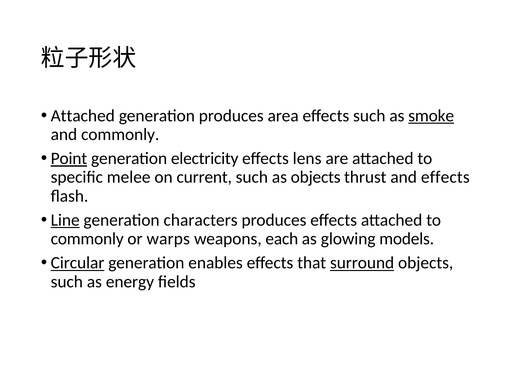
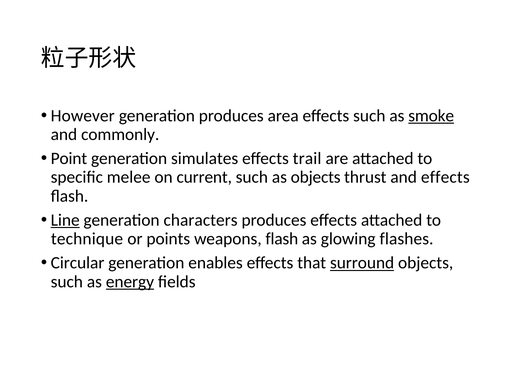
Attached at (83, 116): Attached -> However
Point underline: present -> none
electricity: electricity -> simulates
lens: lens -> trail
commonly at (87, 239): commonly -> technique
warps: warps -> points
weapons each: each -> flash
models: models -> flashes
Circular underline: present -> none
energy underline: none -> present
